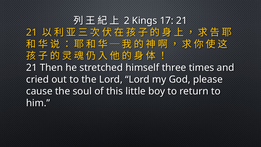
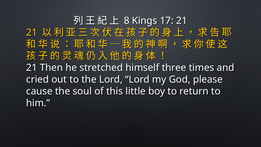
2: 2 -> 8
